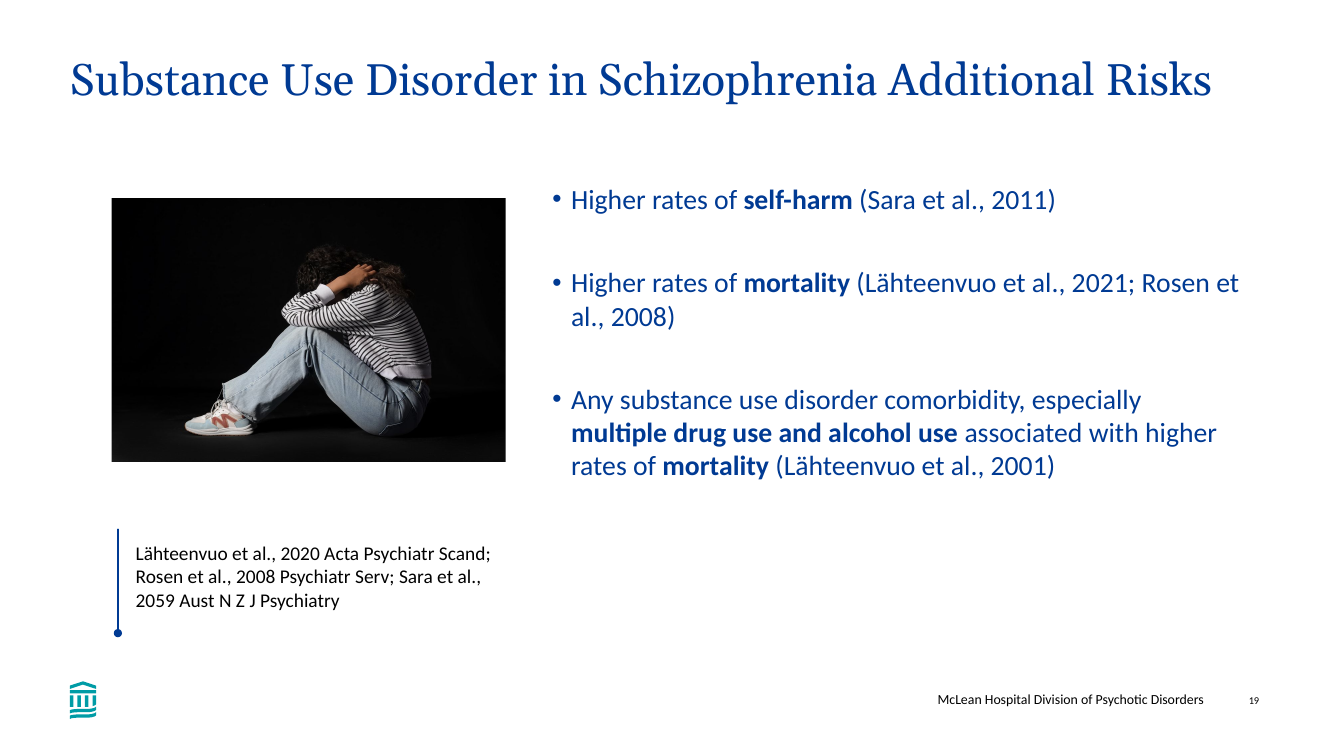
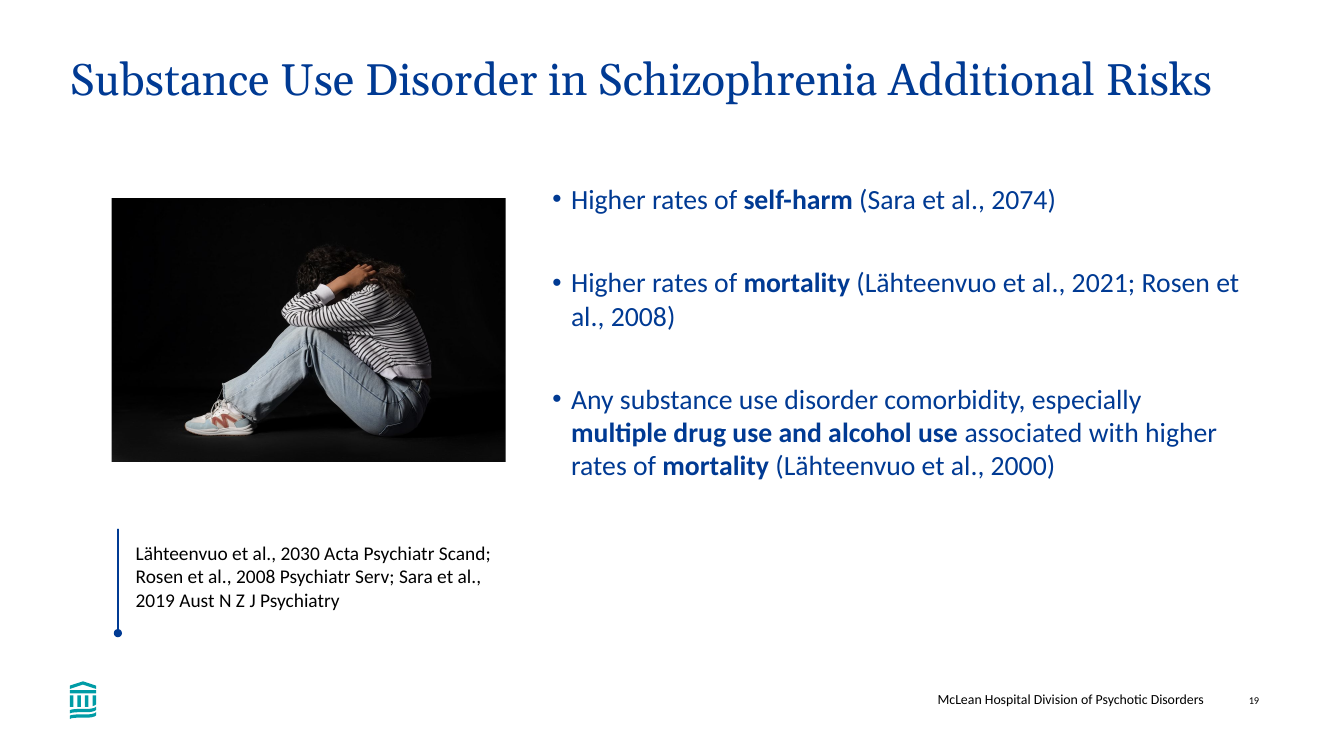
2011: 2011 -> 2074
2001: 2001 -> 2000
2020: 2020 -> 2030
2059: 2059 -> 2019
